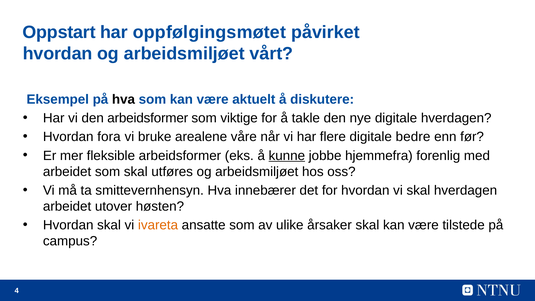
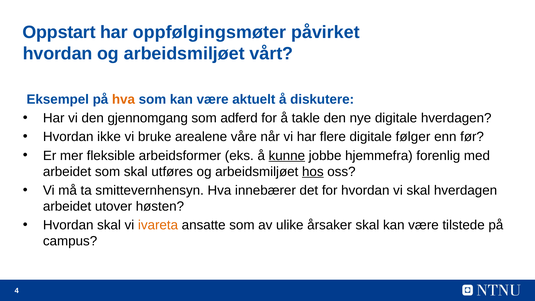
oppfølgingsmøtet: oppfølgingsmøtet -> oppfølgingsmøter
hva at (123, 99) colour: black -> orange
den arbeidsformer: arbeidsformer -> gjennomgang
viktige: viktige -> adferd
fora: fora -> ikke
bedre: bedre -> følger
hos underline: none -> present
